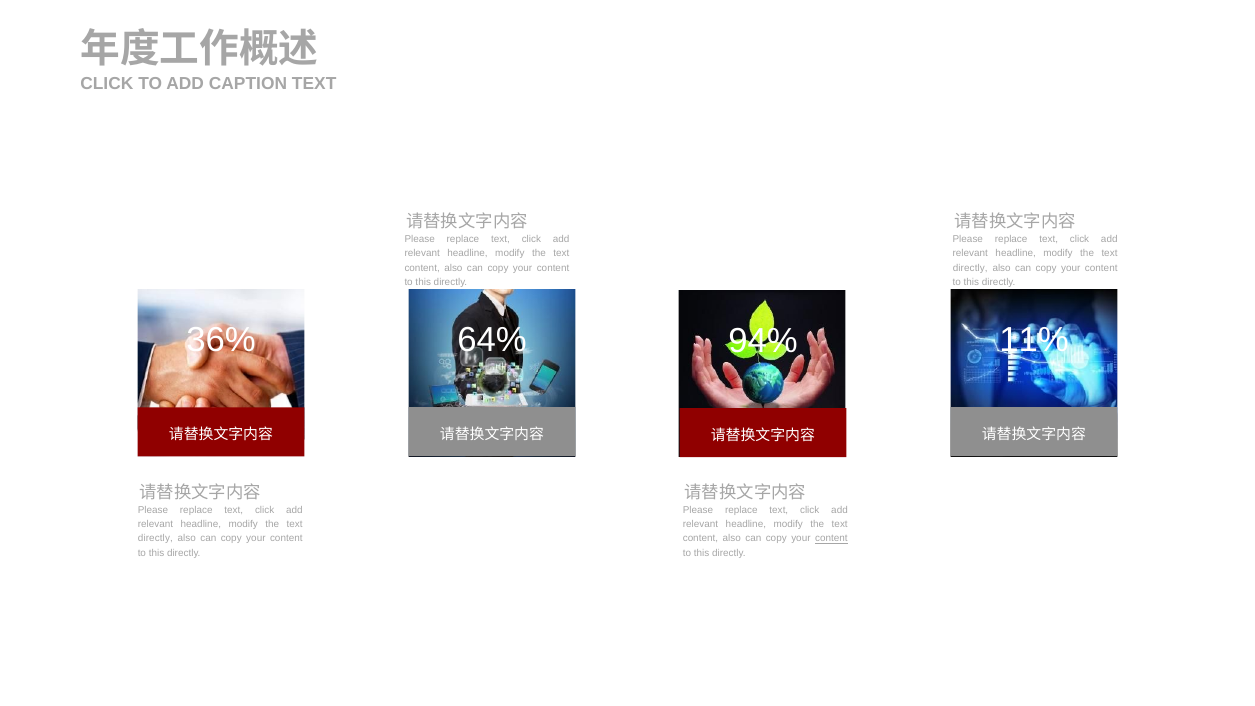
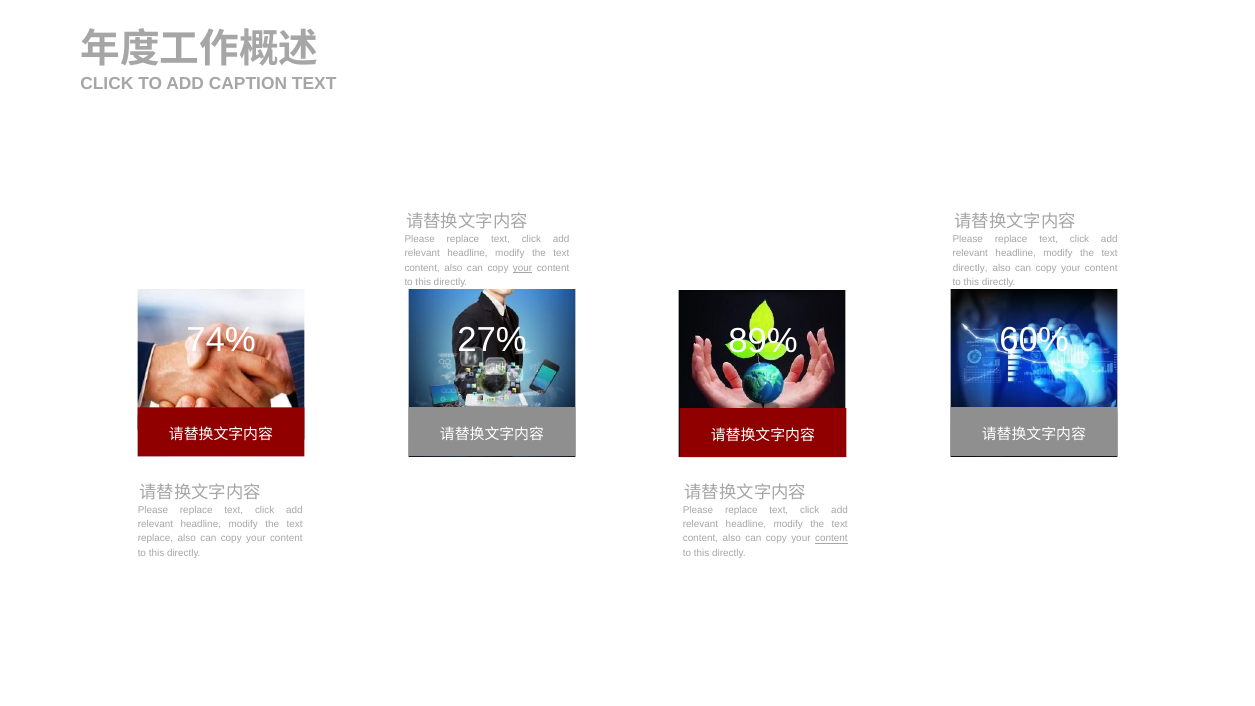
your at (523, 268) underline: none -> present
64%: 64% -> 27%
11%: 11% -> 60%
36%: 36% -> 74%
94%: 94% -> 89%
directly at (155, 539): directly -> replace
